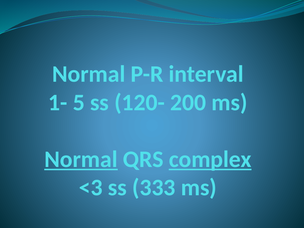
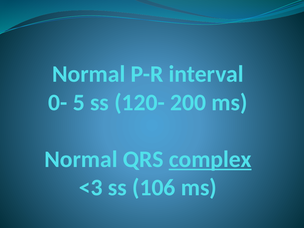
1-: 1- -> 0-
Normal at (81, 159) underline: present -> none
333: 333 -> 106
